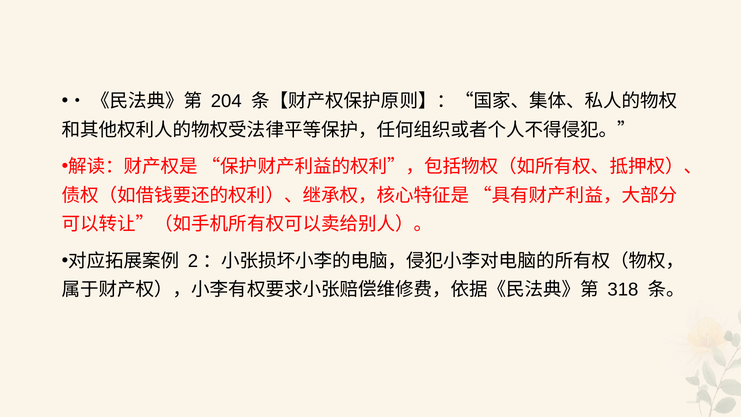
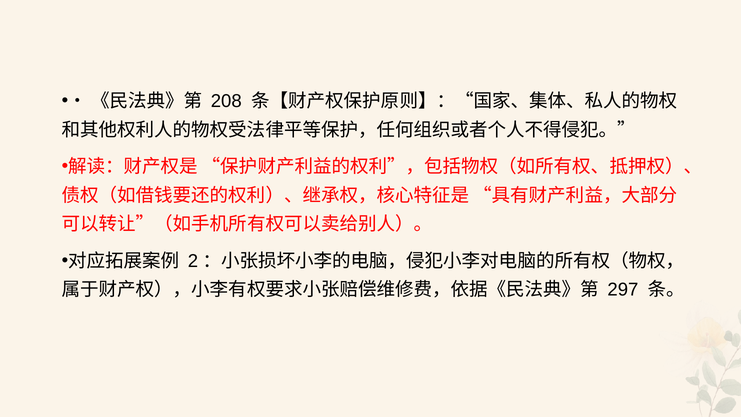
204: 204 -> 208
318: 318 -> 297
